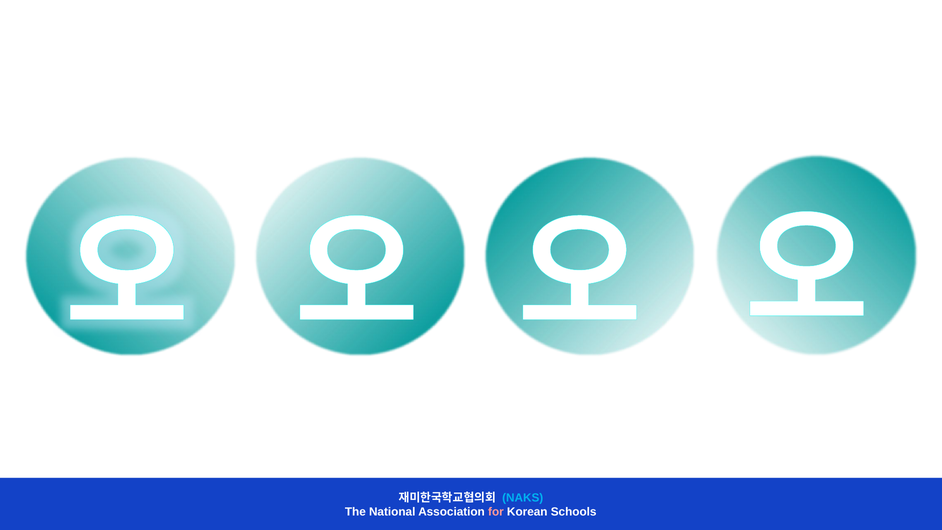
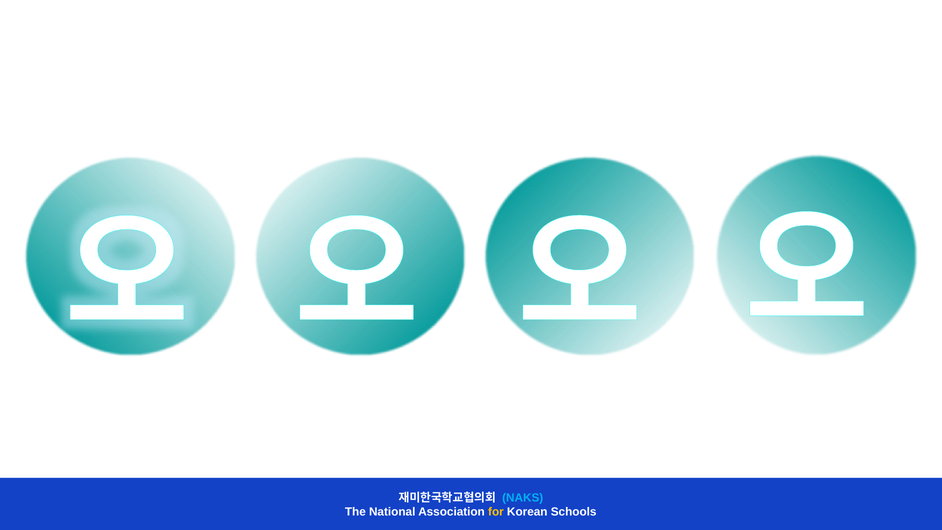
for colour: pink -> yellow
